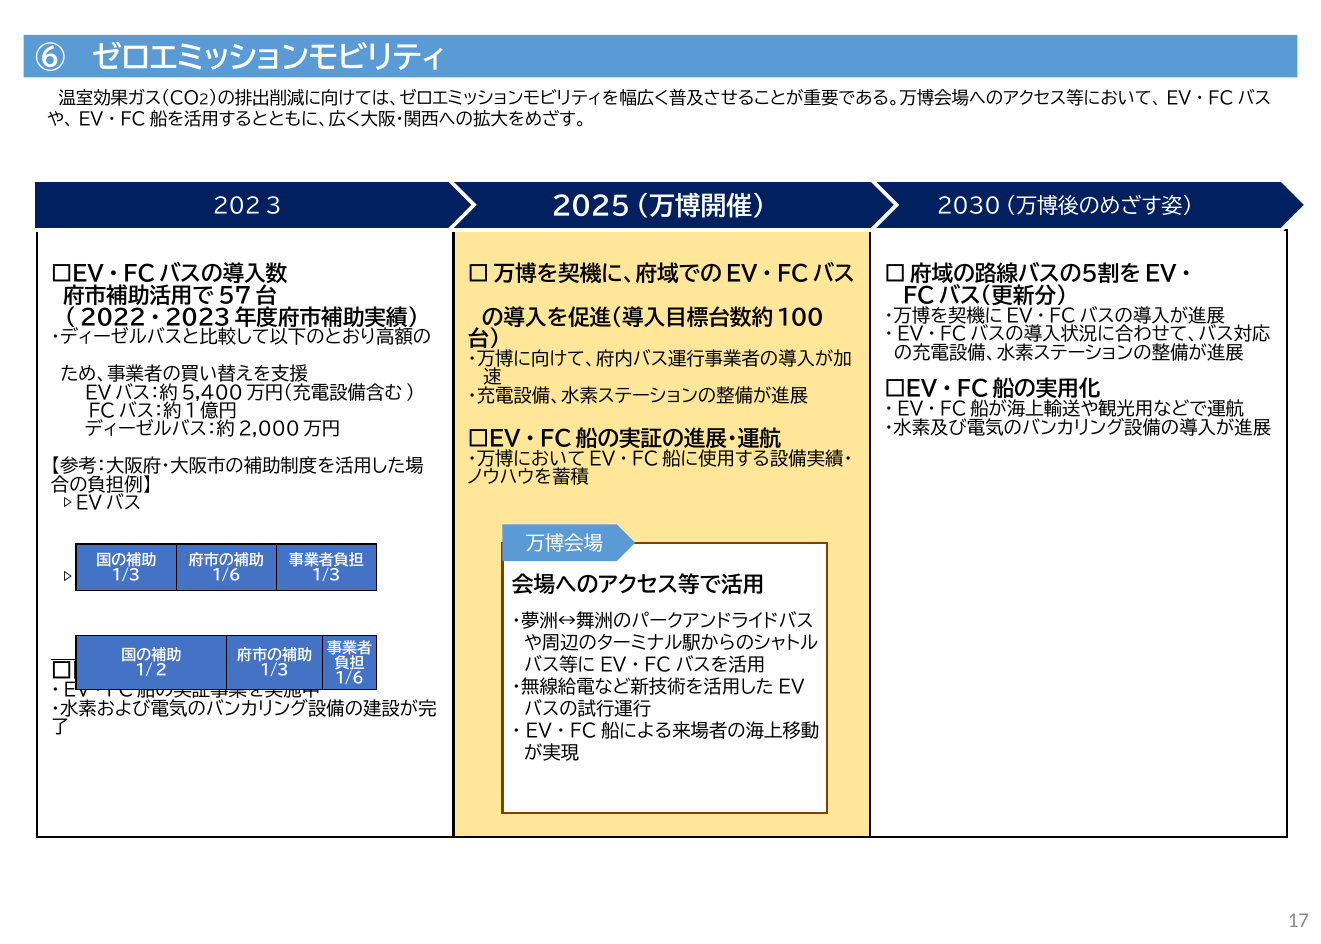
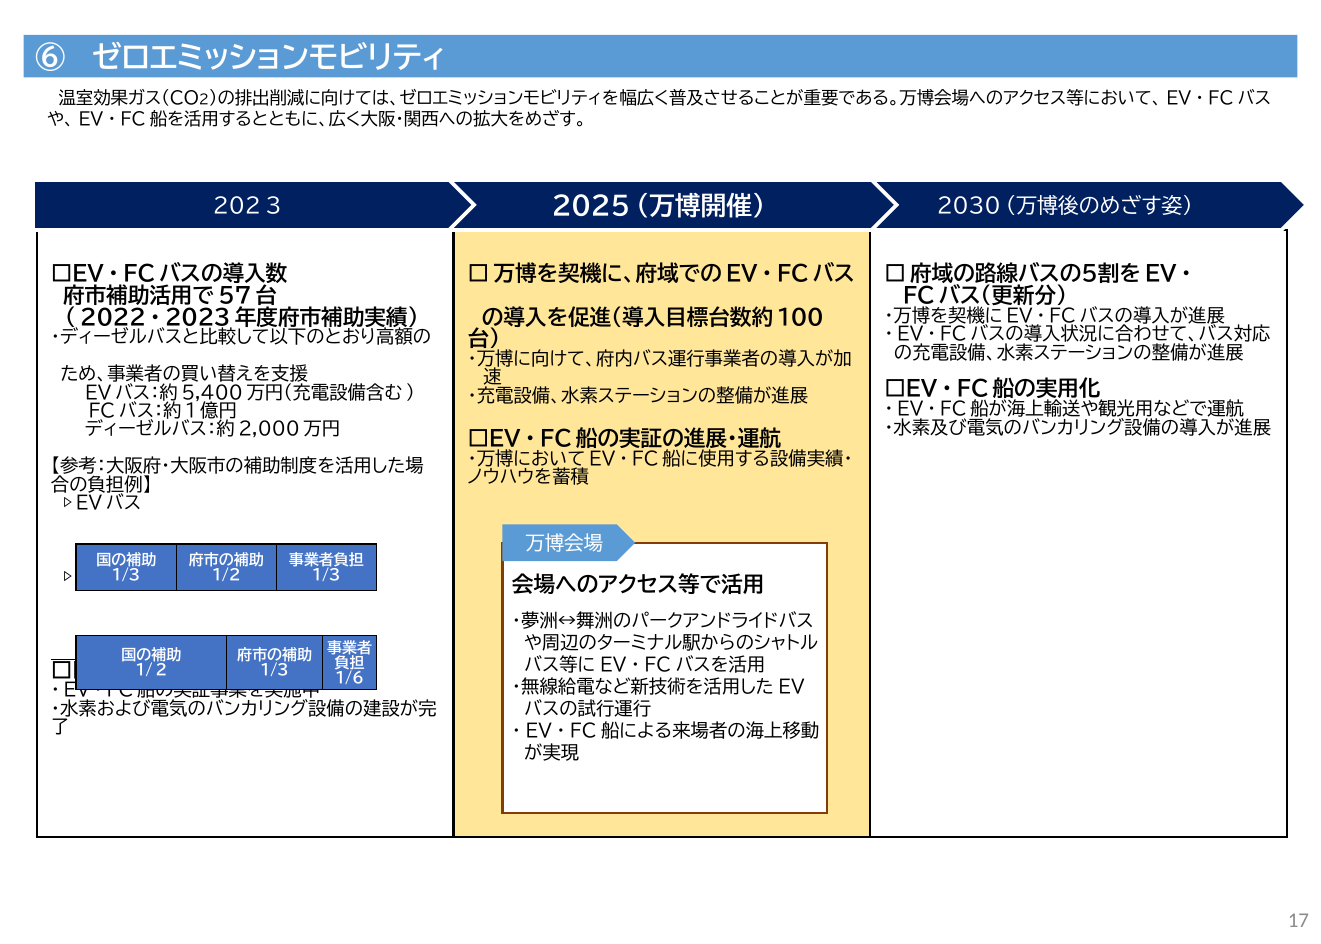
1/6 at (226, 575): 1/6 -> 1/2
